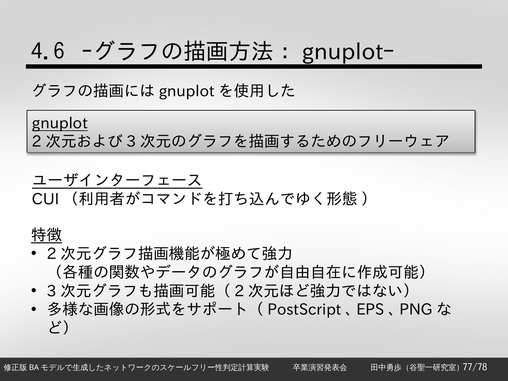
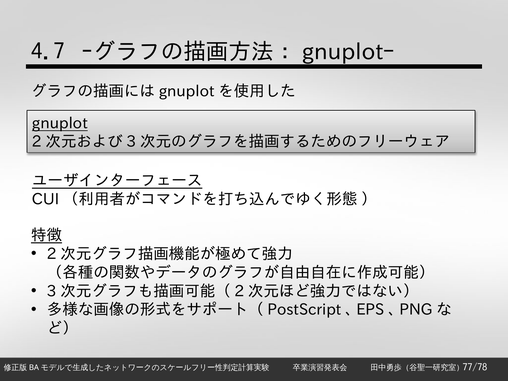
4.6: 4.6 -> 4.7
